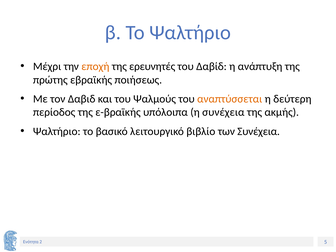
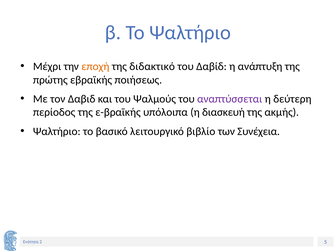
ερευνητές: ερευνητές -> διδακτικό
αναπτύσσεται colour: orange -> purple
η συνέχεια: συνέχεια -> διασκευή
